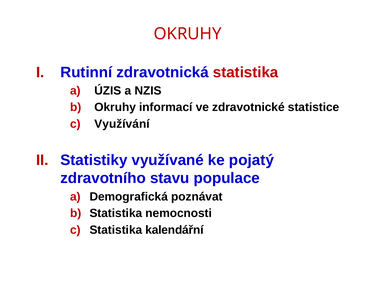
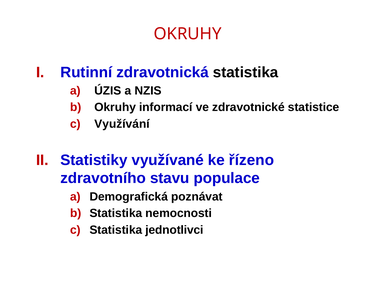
statistika at (246, 72) colour: red -> black
pojatý: pojatý -> řízeno
kalendářní: kalendářní -> jednotlivci
